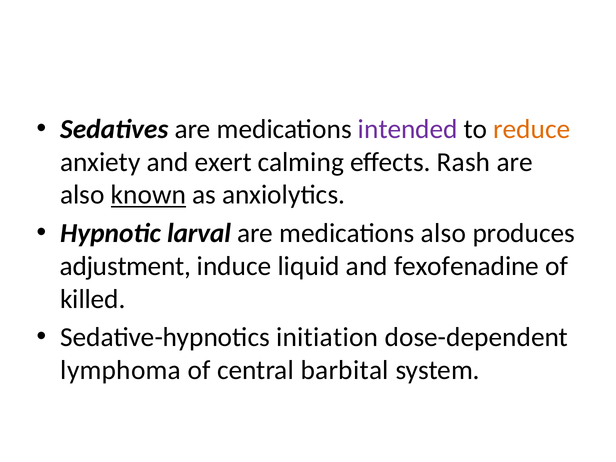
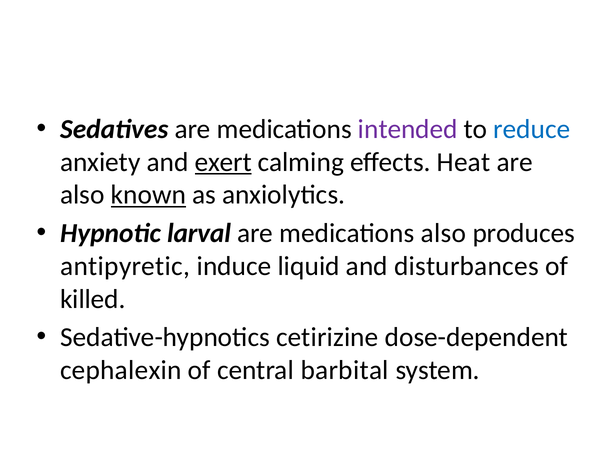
reduce colour: orange -> blue
exert underline: none -> present
Rash: Rash -> Heat
adjustment: adjustment -> antipyretic
fexofenadine: fexofenadine -> disturbances
initiation: initiation -> cetirizine
lymphoma: lymphoma -> cephalexin
